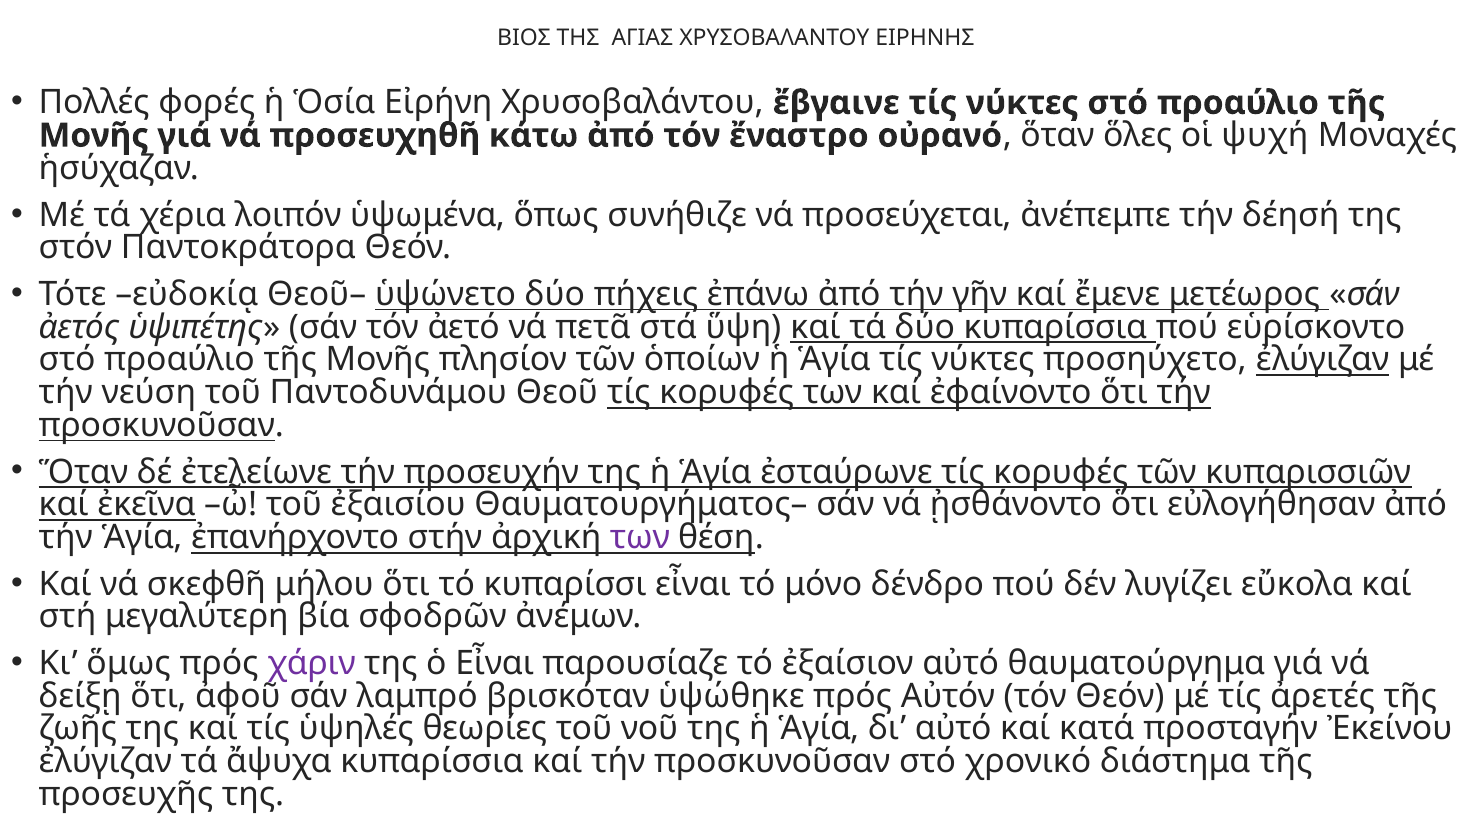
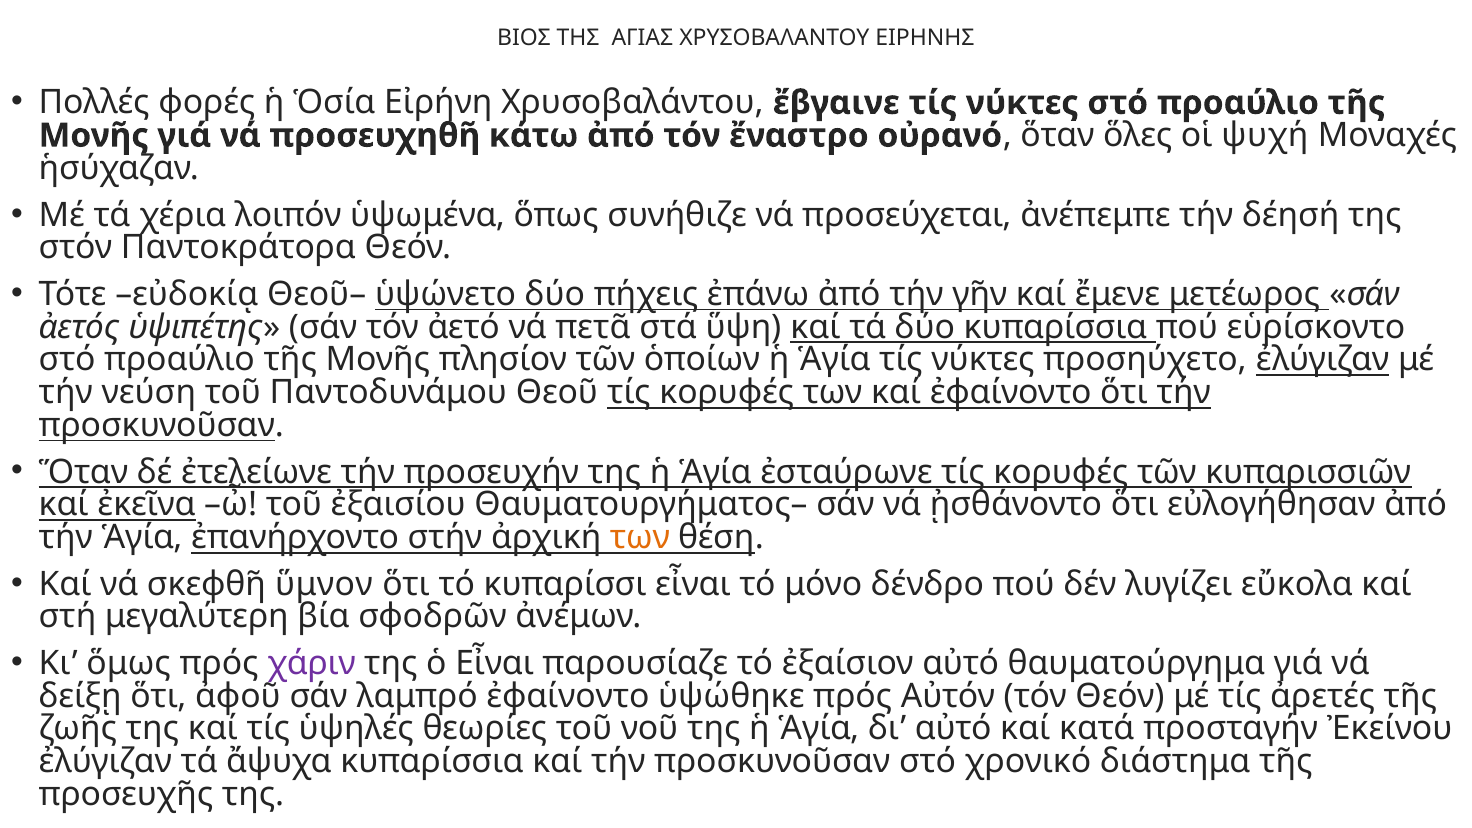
των at (640, 537) colour: purple -> orange
μήλου: μήλου -> ὕμνον
λαμπρό βρισκόταν: βρισκόταν -> ἐφαίνοντο
